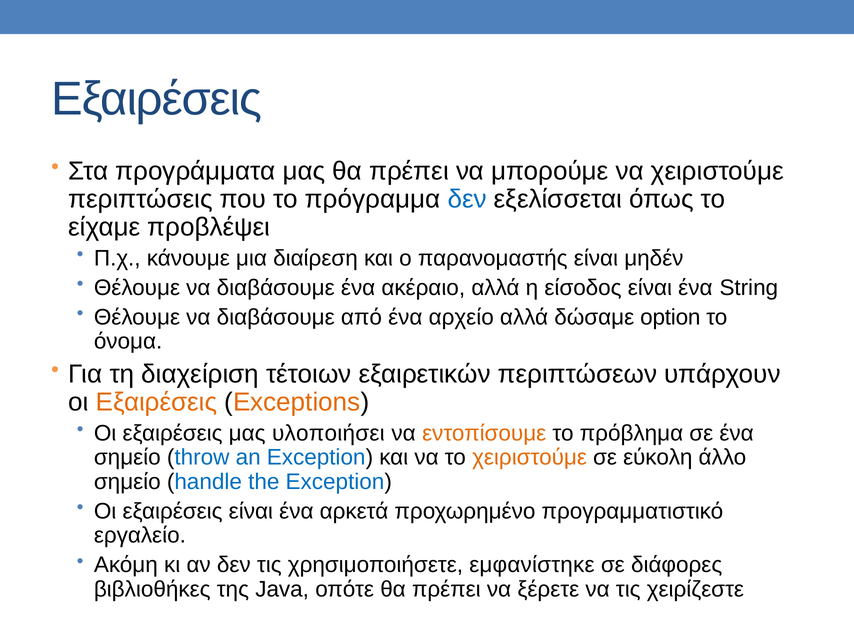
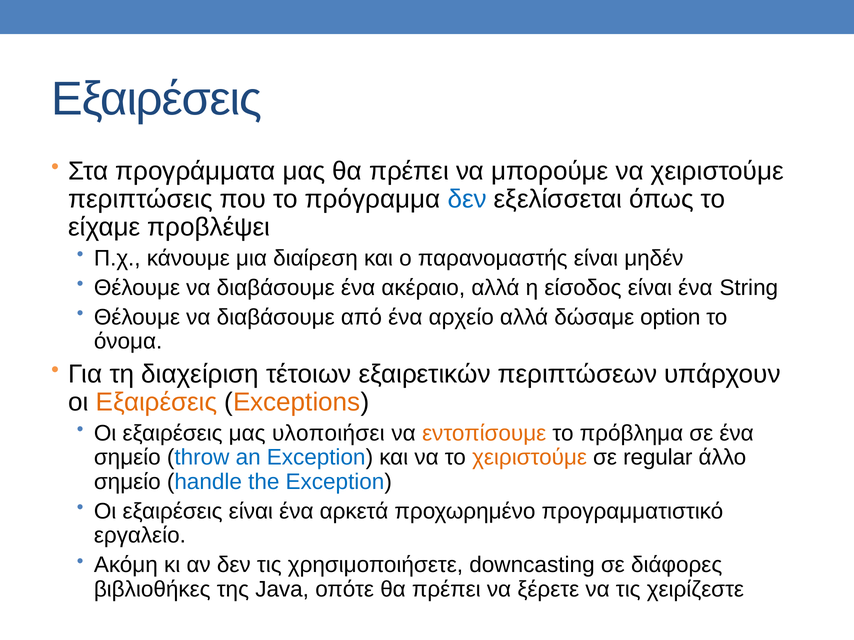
εύκολη: εύκολη -> regular
εμφανίστηκε: εμφανίστηκε -> downcasting
